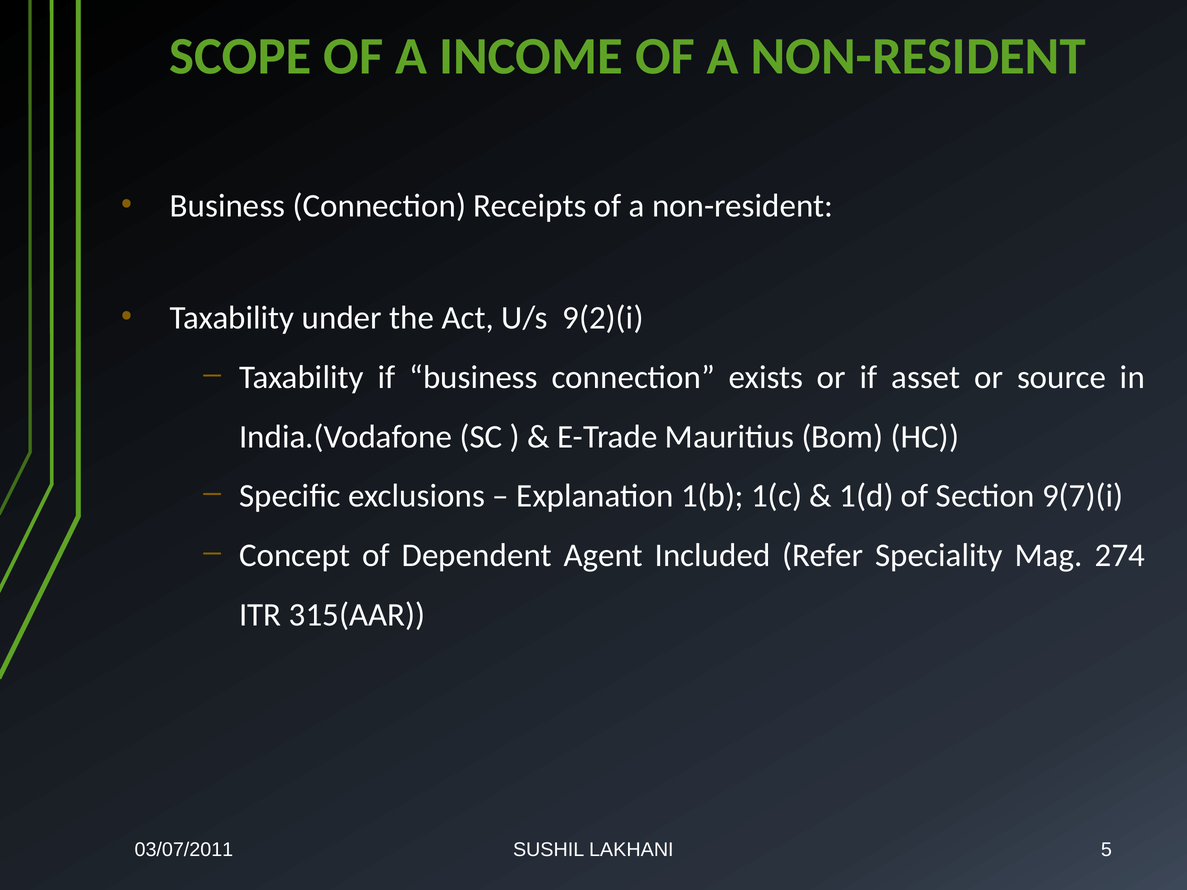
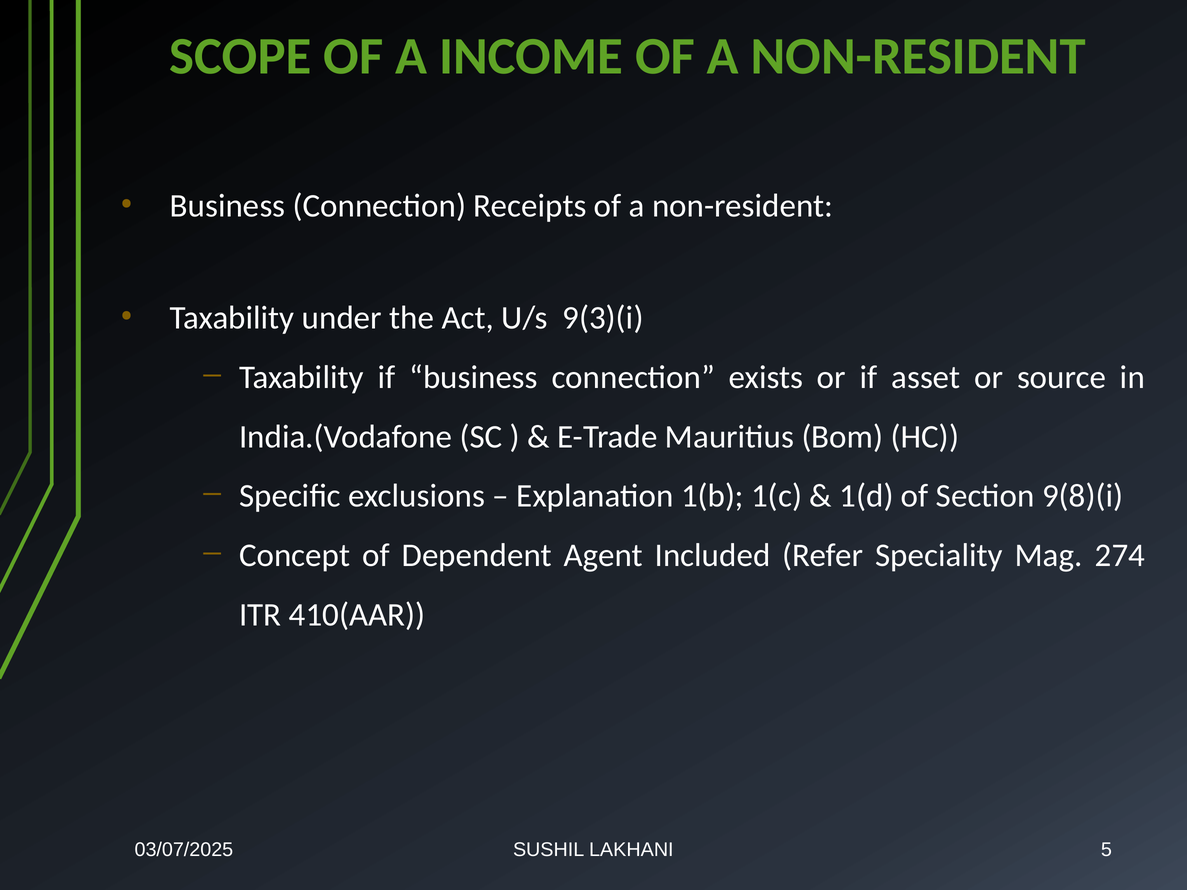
9(2)(i: 9(2)(i -> 9(3)(i
9(7)(i: 9(7)(i -> 9(8)(i
315(AAR: 315(AAR -> 410(AAR
03/07/2011: 03/07/2011 -> 03/07/2025
